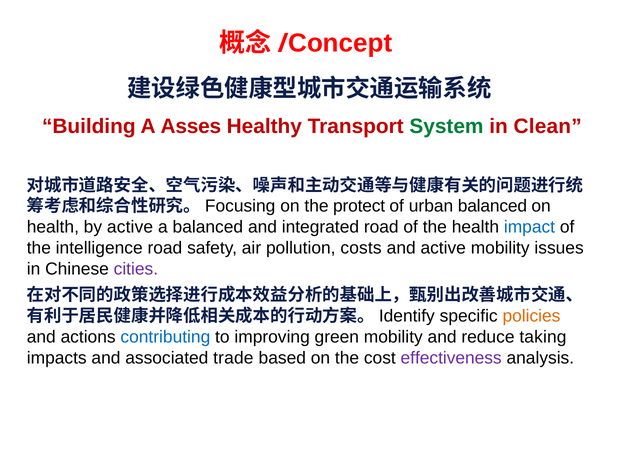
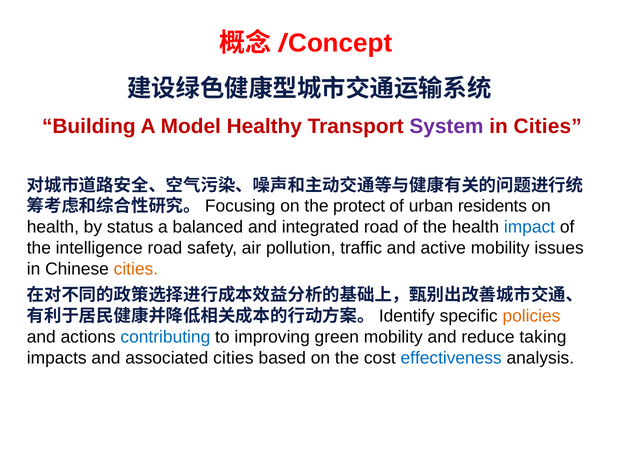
Asses: Asses -> Model
System colour: green -> purple
in Clean: Clean -> Cities
urban balanced: balanced -> residents
by active: active -> status
costs: costs -> traffic
cities at (136, 269) colour: purple -> orange
associated trade: trade -> cities
effectiveness colour: purple -> blue
